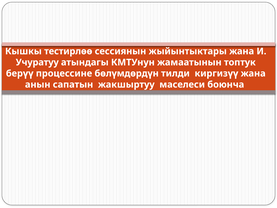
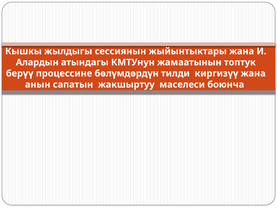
тестирлөө: тестирлөө -> жылдыгы
Учуратуу: Учуратуу -> Алардын
